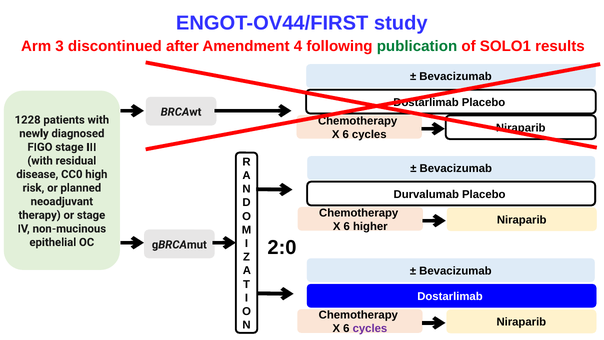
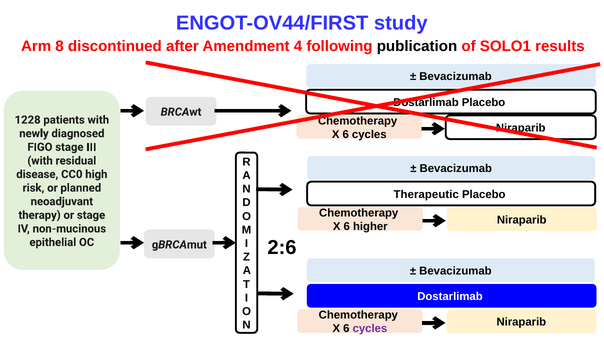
3: 3 -> 8
publication colour: green -> black
Durvalumab: Durvalumab -> Therapeutic
2:0: 2:0 -> 2:6
